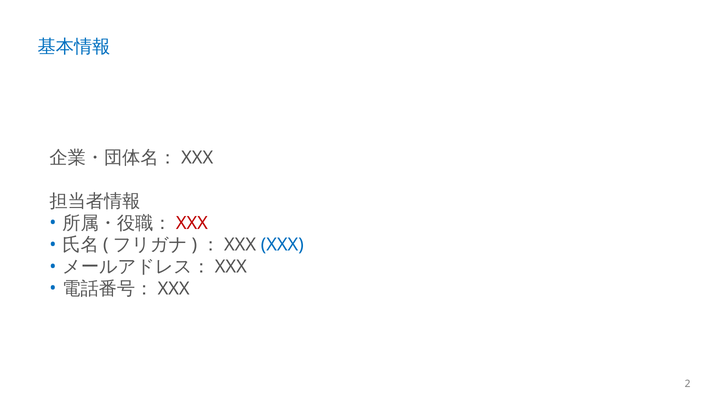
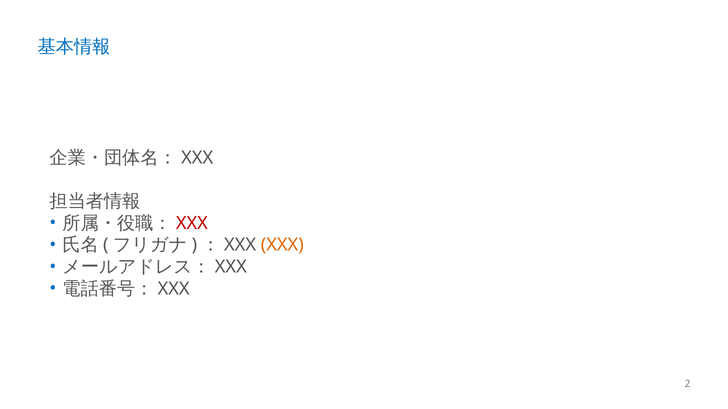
XXX at (282, 245) colour: blue -> orange
